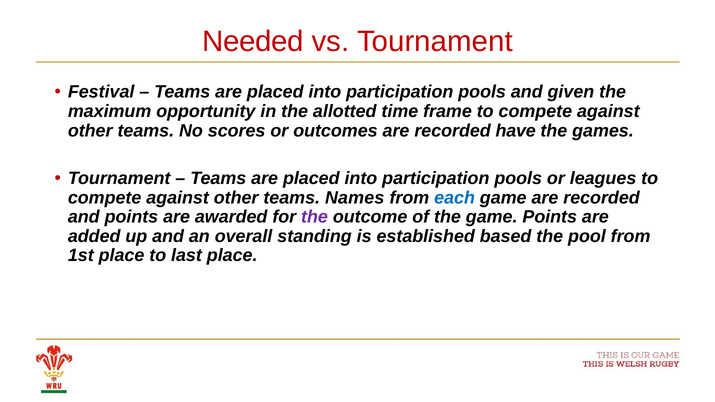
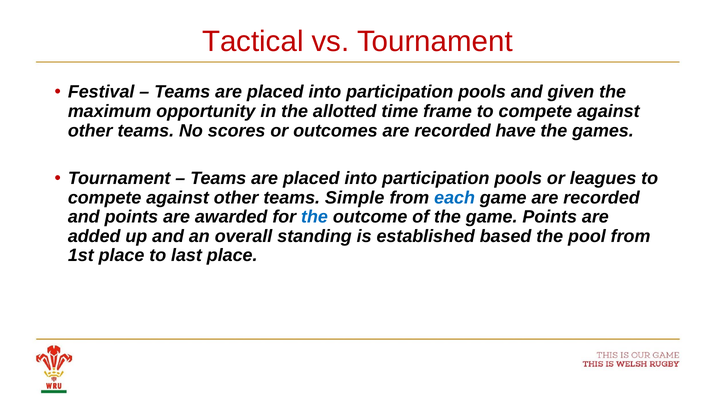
Needed: Needed -> Tactical
Names: Names -> Simple
the at (315, 217) colour: purple -> blue
